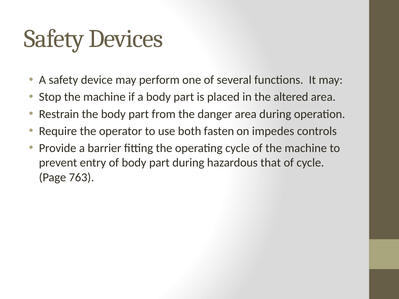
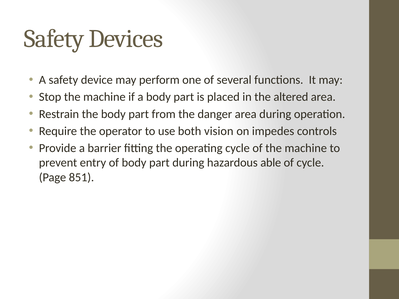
fasten: fasten -> vision
that: that -> able
763: 763 -> 851
